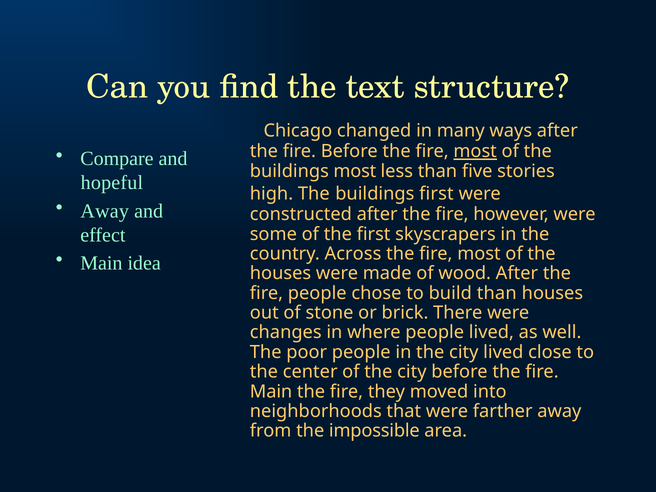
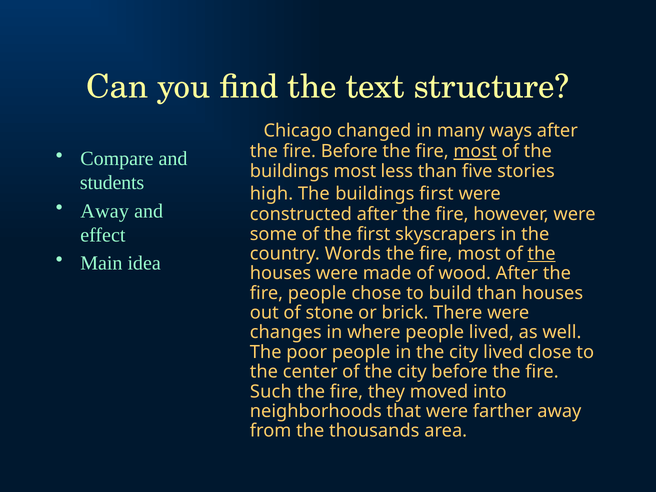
hopeful: hopeful -> students
Across: Across -> Words
the at (542, 254) underline: none -> present
Main at (271, 392): Main -> Such
impossible: impossible -> thousands
